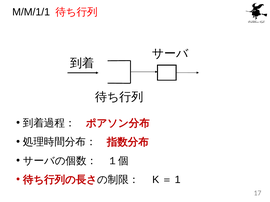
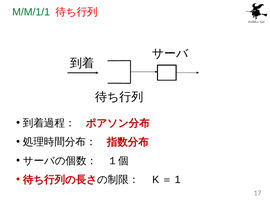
M/M/1/1 colour: black -> green
